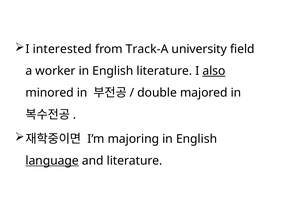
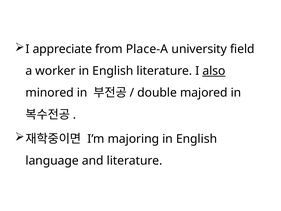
interested: interested -> appreciate
Track-A: Track-A -> Place-A
language underline: present -> none
